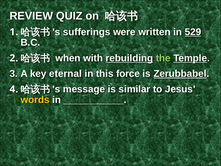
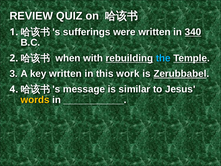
529: 529 -> 340
the colour: light green -> light blue
key eternal: eternal -> written
force: force -> work
